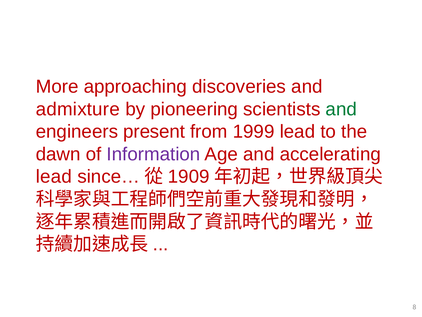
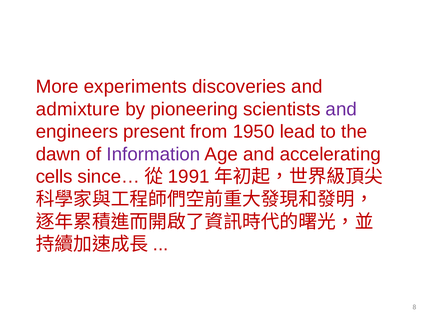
approaching: approaching -> experiments
and at (341, 109) colour: green -> purple
1999: 1999 -> 1950
lead at (54, 177): lead -> cells
1909: 1909 -> 1991
